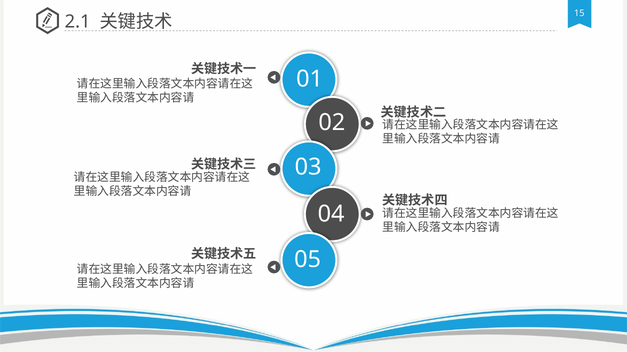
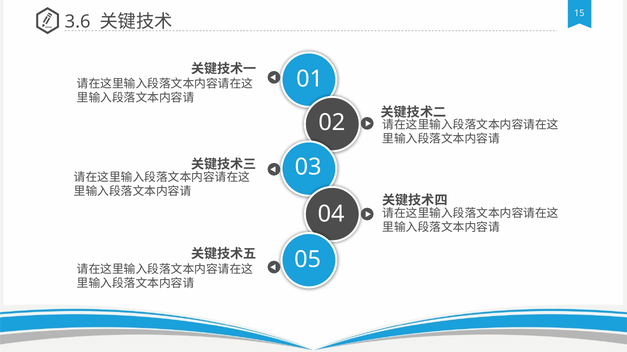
2.1: 2.1 -> 3.6
